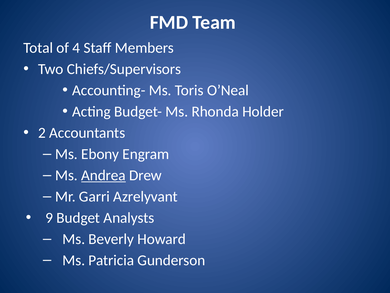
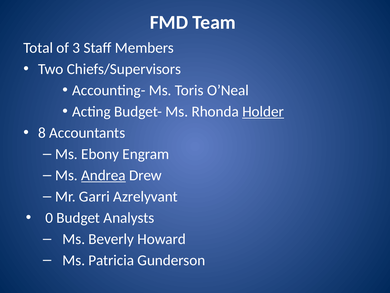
4: 4 -> 3
Holder underline: none -> present
2: 2 -> 8
9: 9 -> 0
